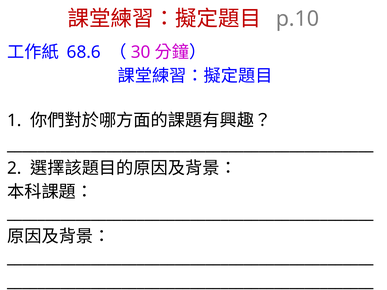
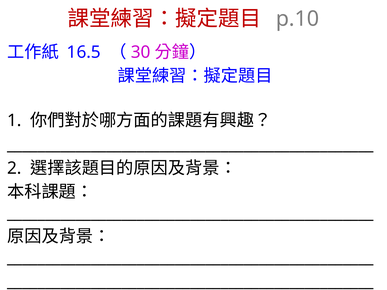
68.6: 68.6 -> 16.5
